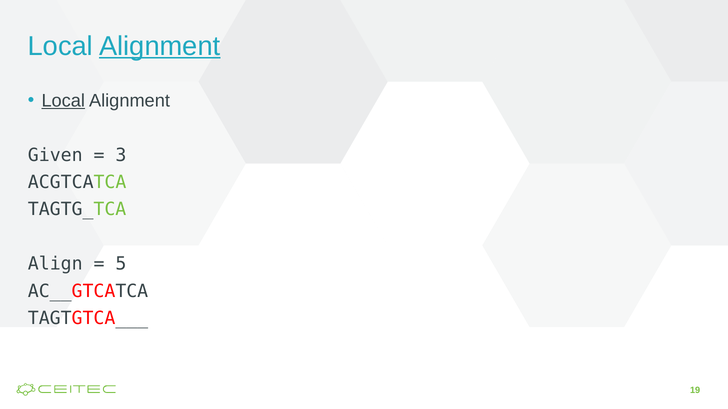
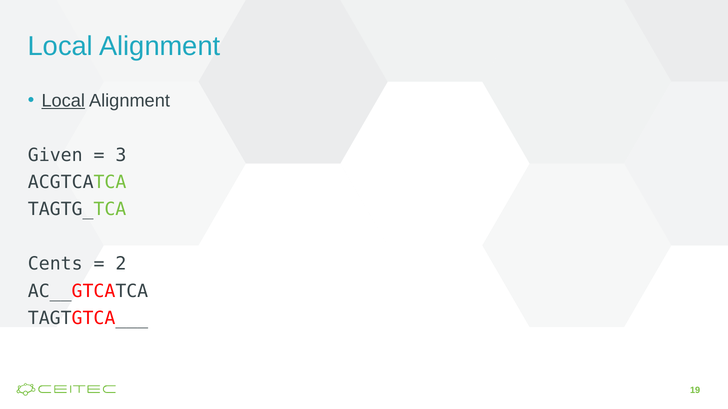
Alignment at (160, 46) underline: present -> none
Align: Align -> Cents
5: 5 -> 2
